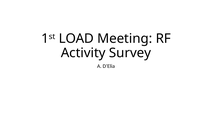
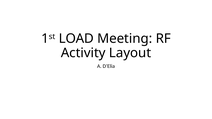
Survey: Survey -> Layout
